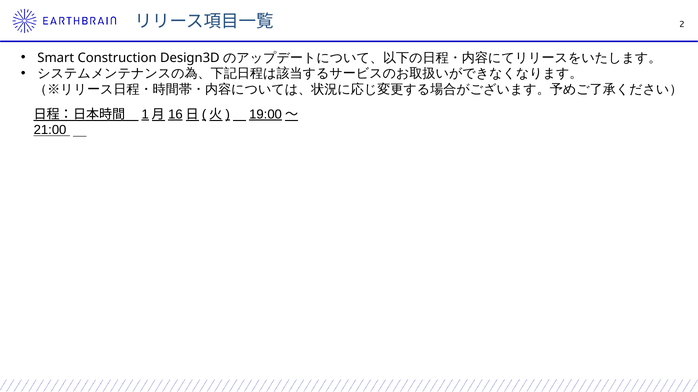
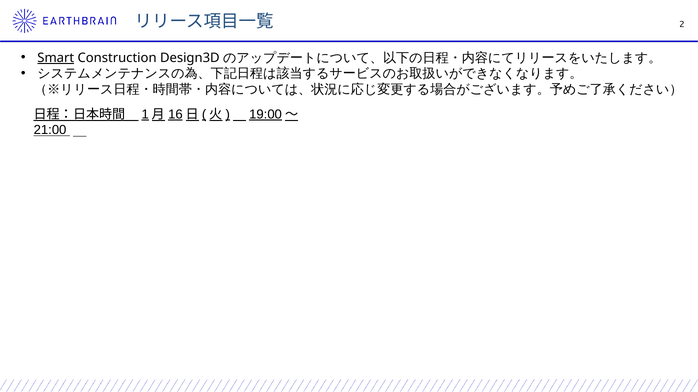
Smart underline: none -> present
